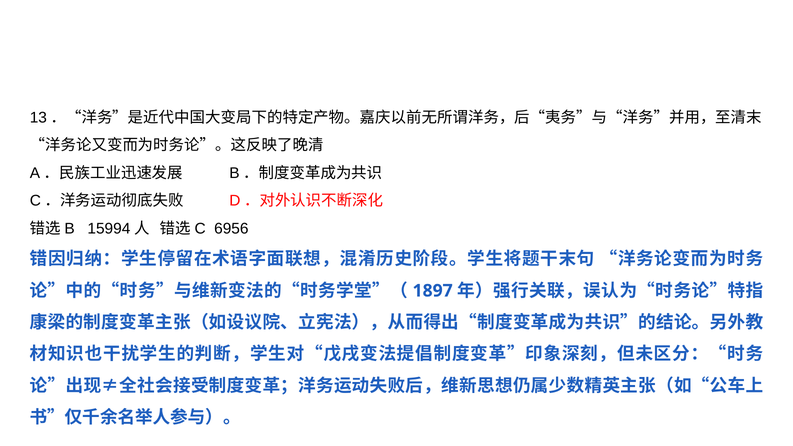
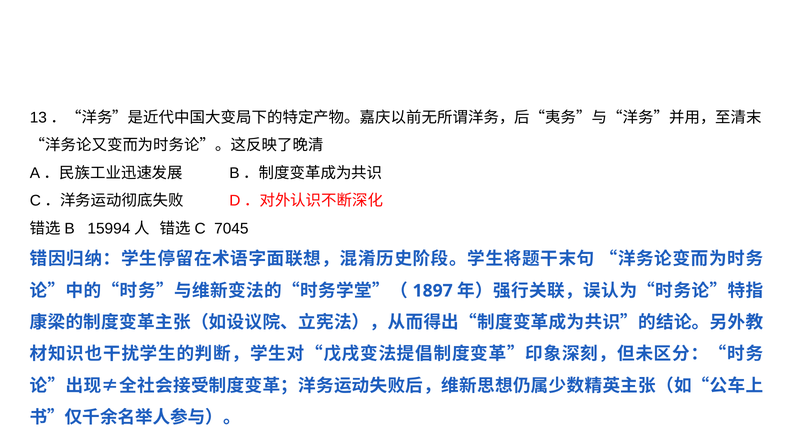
6956: 6956 -> 7045
